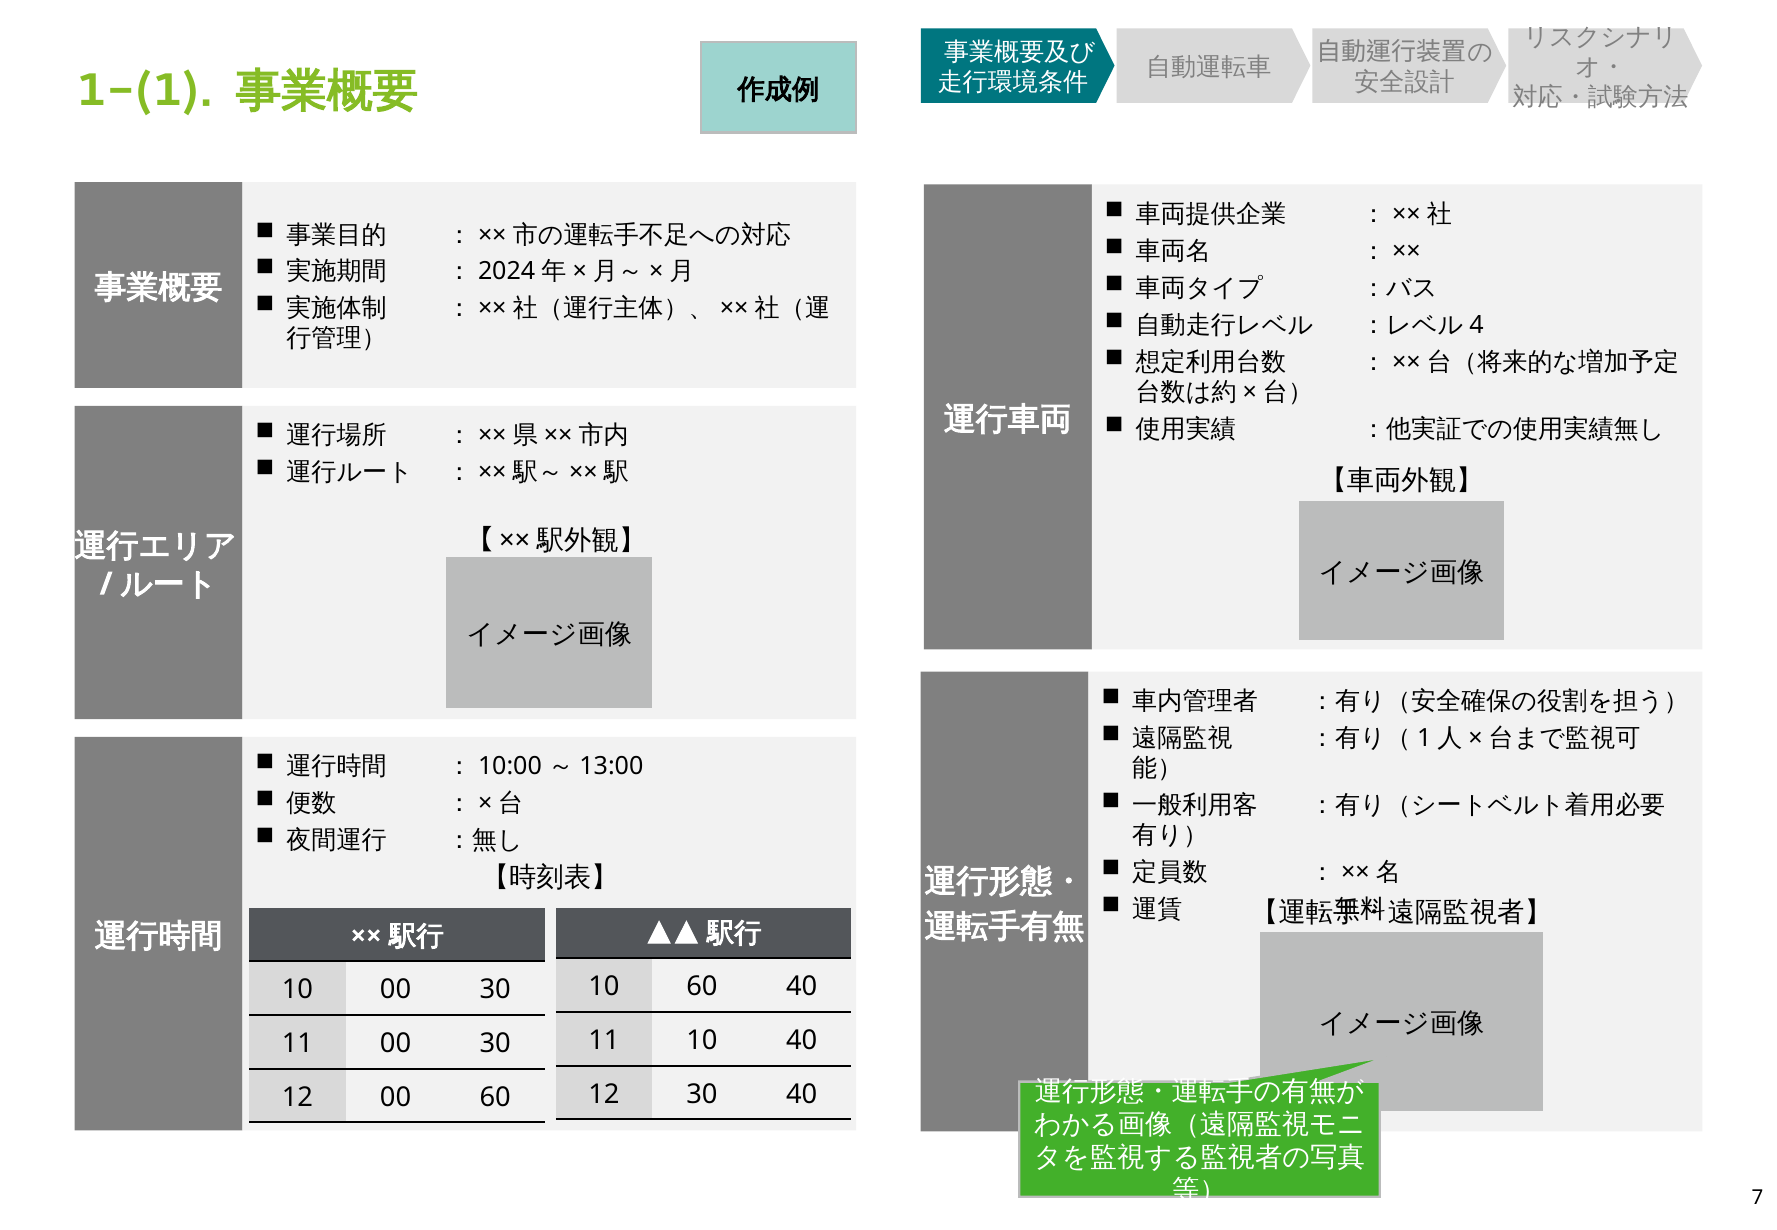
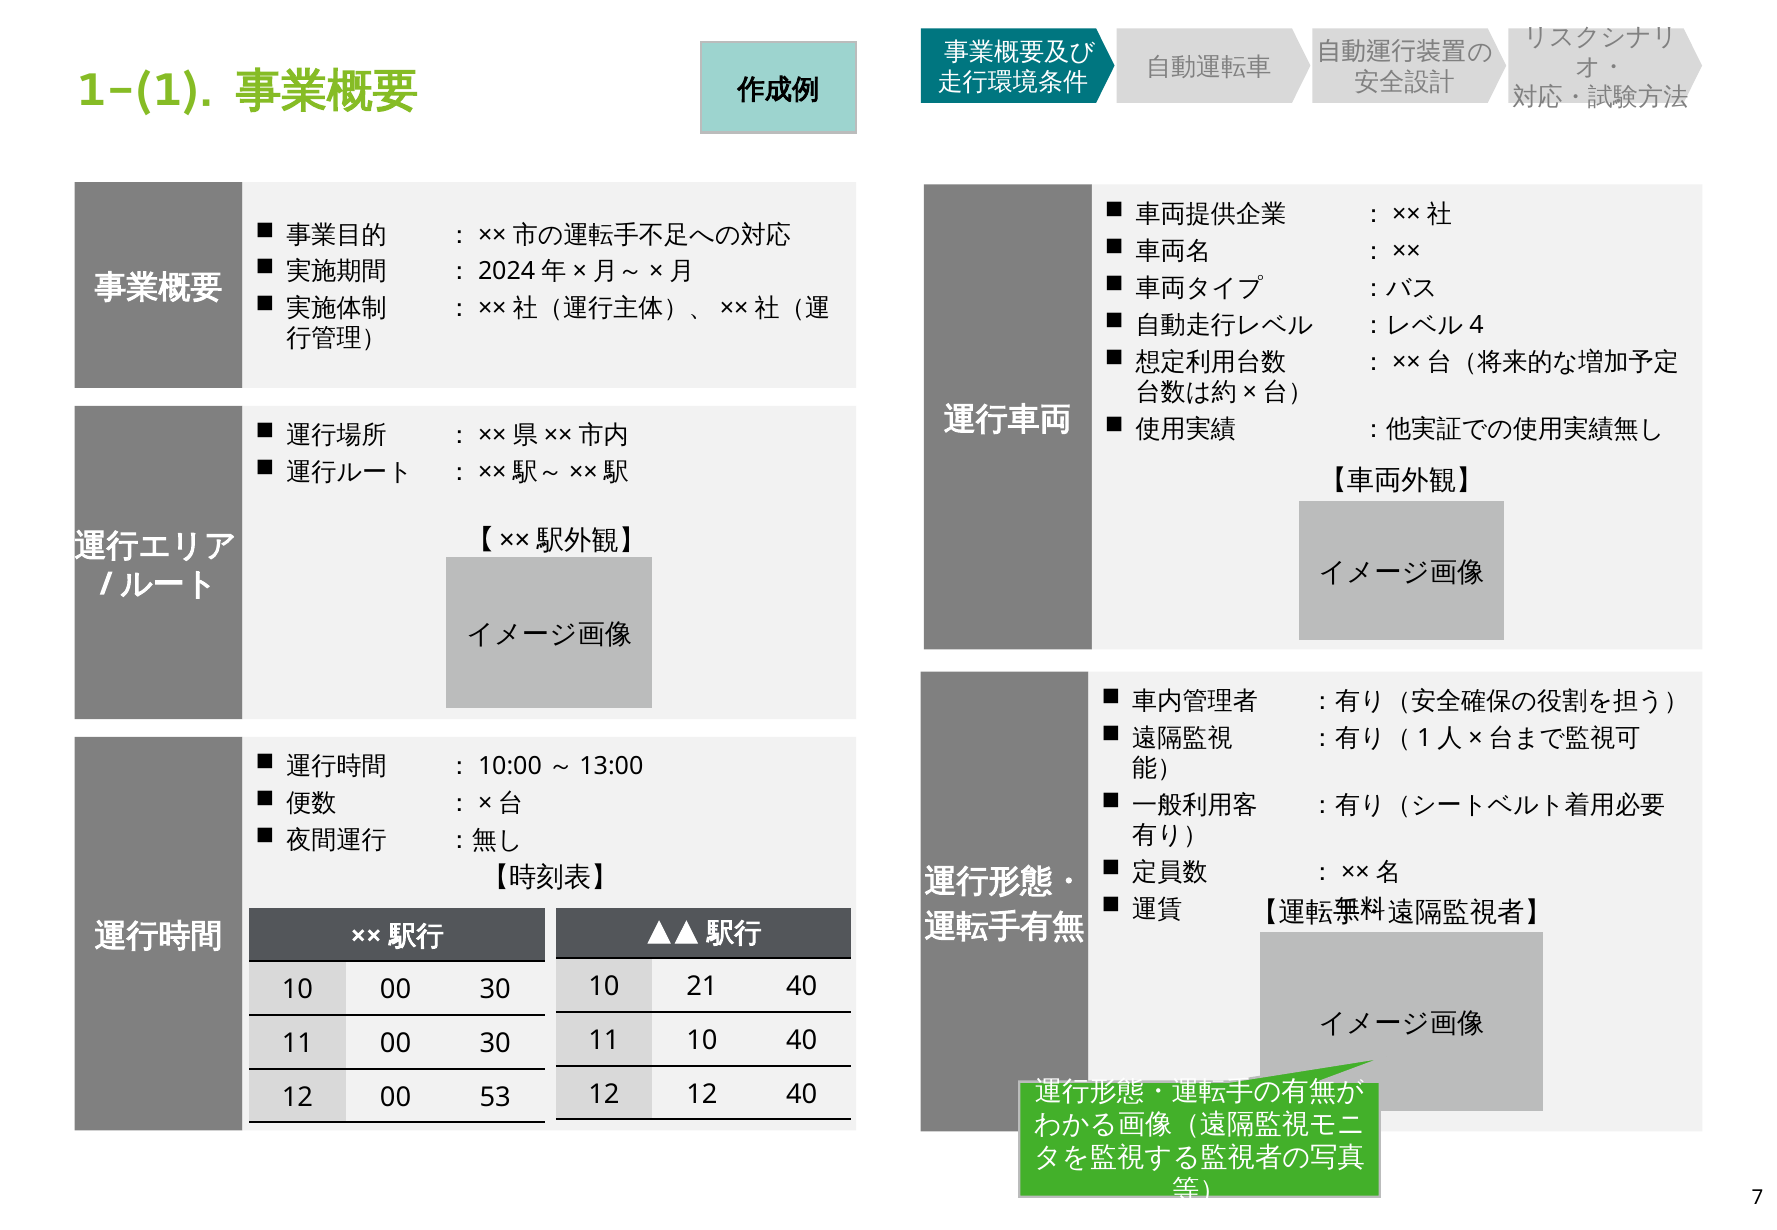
10 60: 60 -> 21
12 30: 30 -> 12
00 60: 60 -> 53
